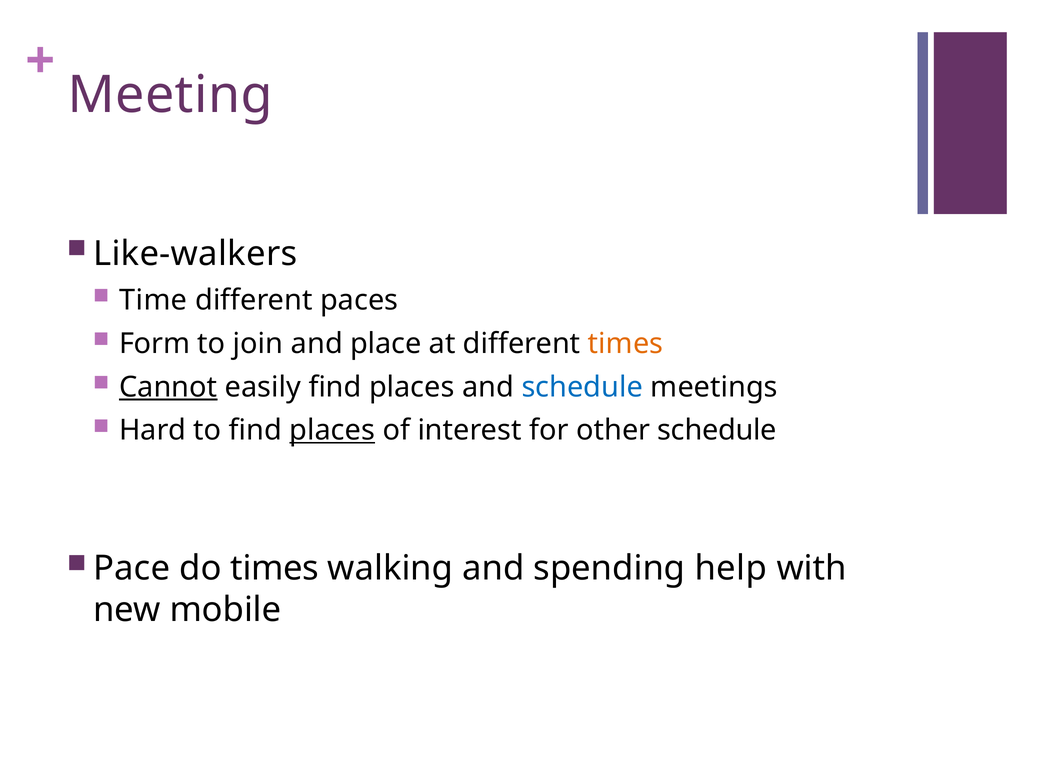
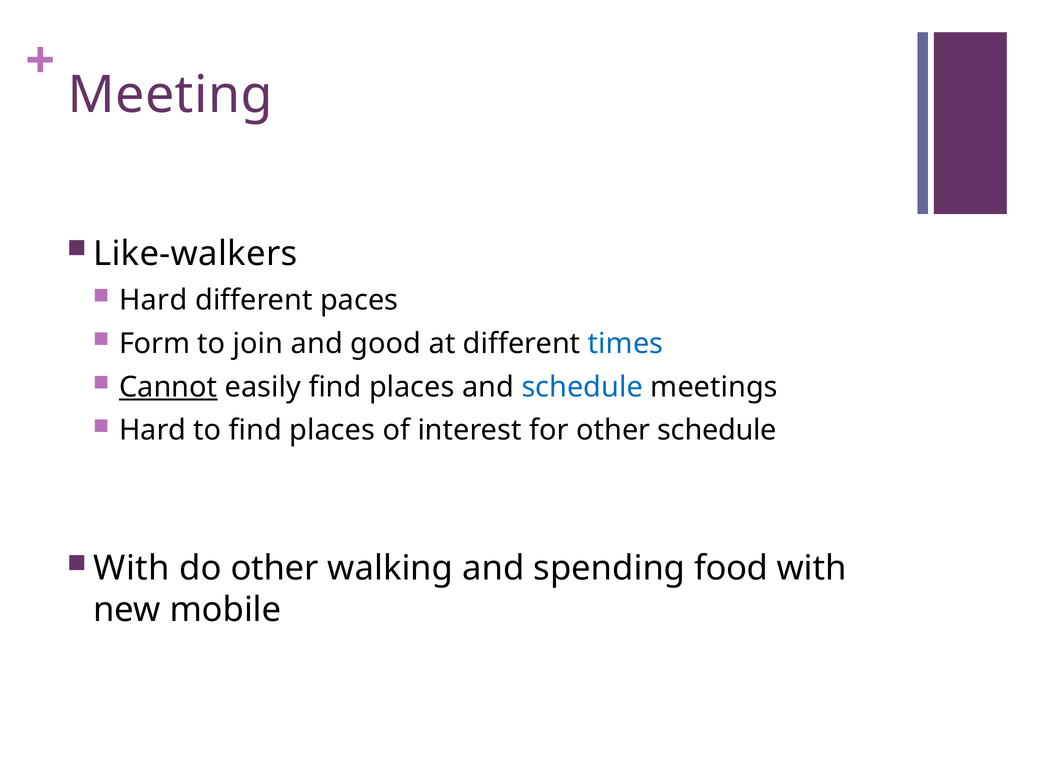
Time at (153, 300): Time -> Hard
place: place -> good
times at (626, 344) colour: orange -> blue
places at (332, 430) underline: present -> none
Pace at (132, 568): Pace -> With
do times: times -> other
help: help -> food
